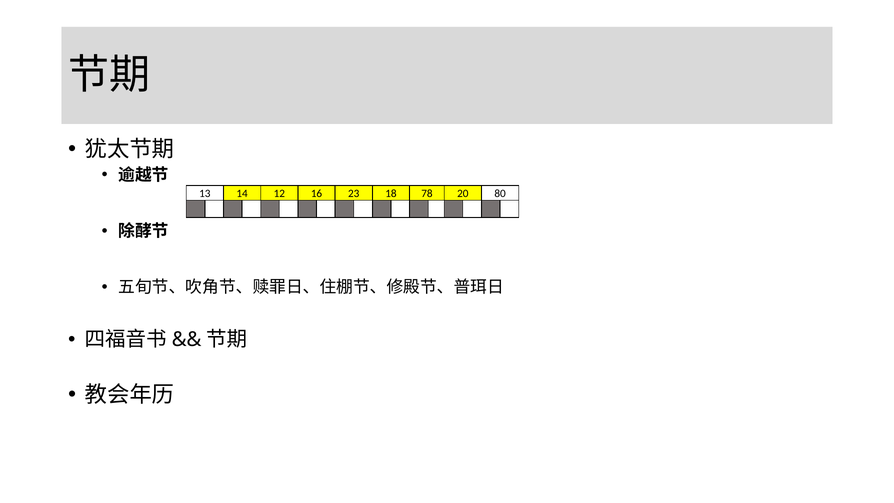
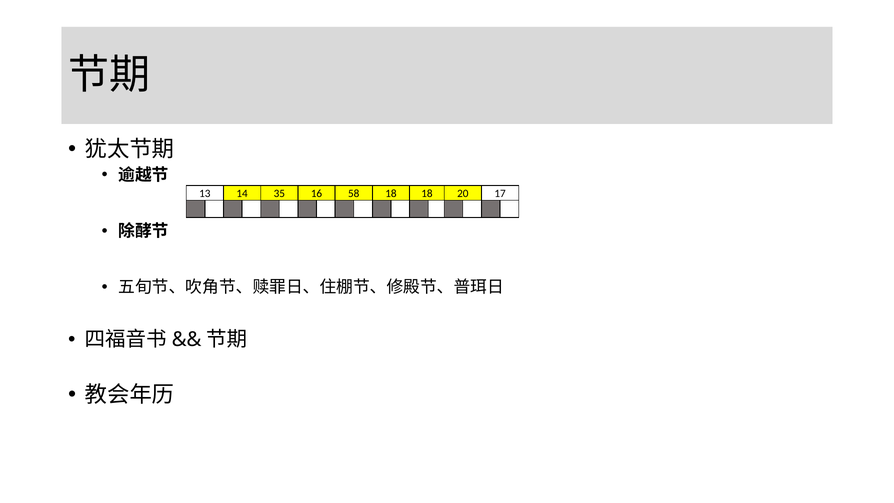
12: 12 -> 35
23: 23 -> 58
18 78: 78 -> 18
80: 80 -> 17
